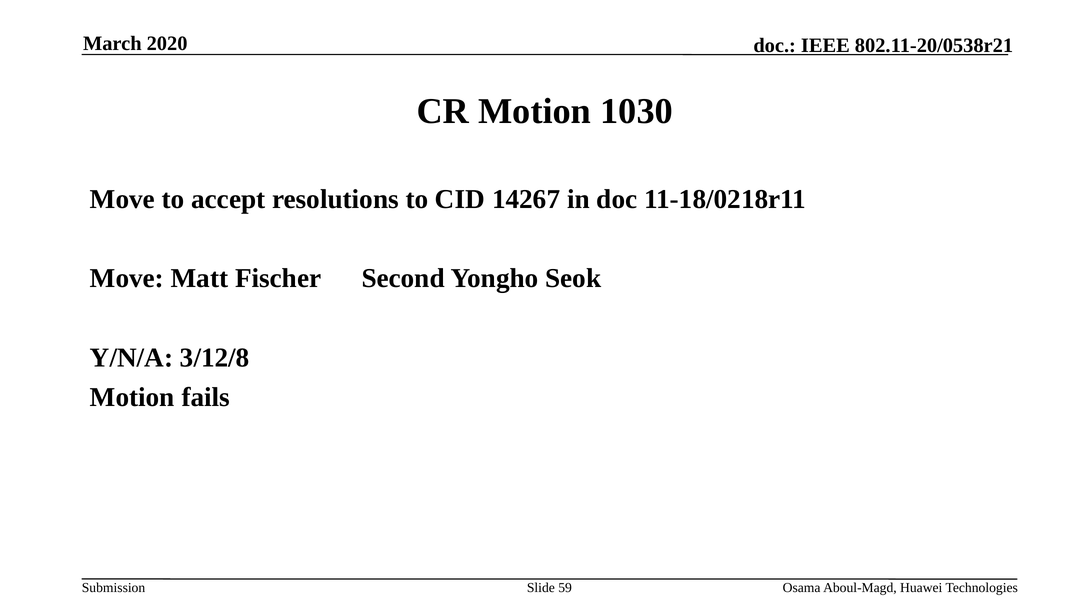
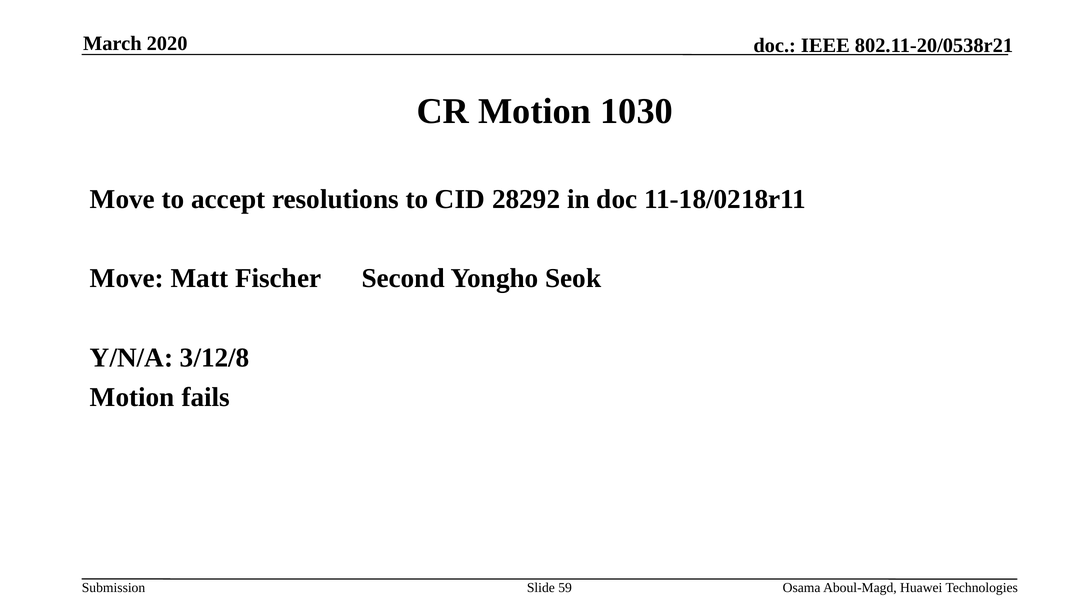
14267: 14267 -> 28292
